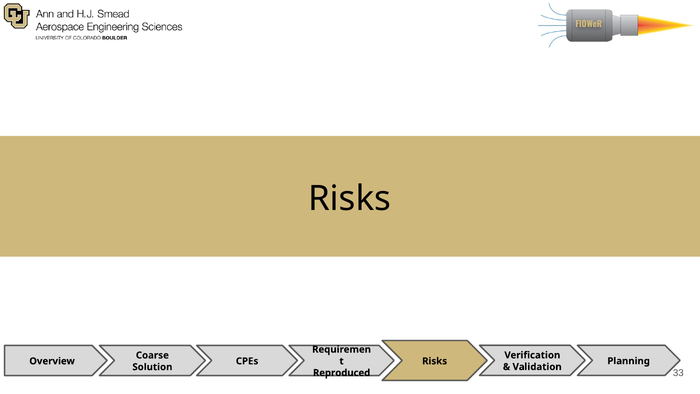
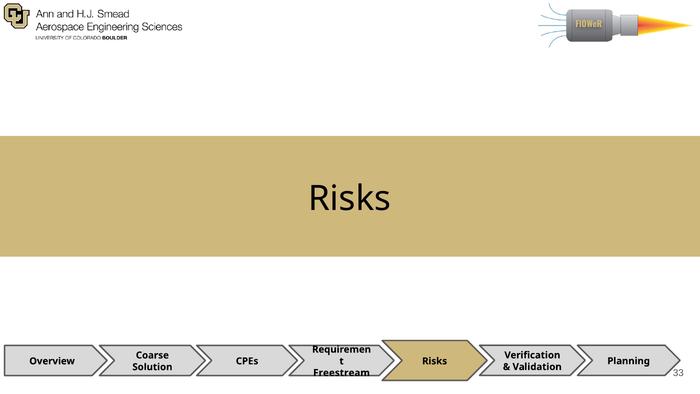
Reproduced: Reproduced -> Freestream
